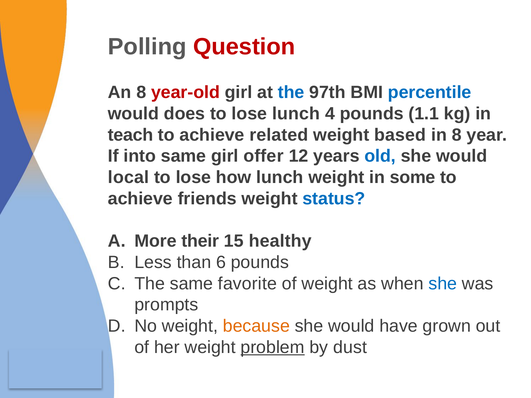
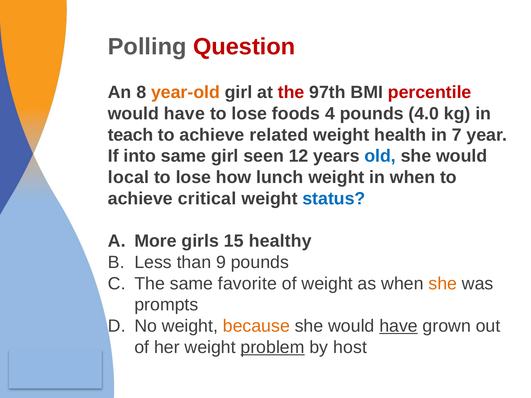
year-old colour: red -> orange
the at (291, 93) colour: blue -> red
percentile colour: blue -> red
does at (185, 114): does -> have
lose lunch: lunch -> foods
1.1: 1.1 -> 4.0
based: based -> health
in 8: 8 -> 7
offer: offer -> seen
in some: some -> when
friends: friends -> critical
their: their -> girls
6: 6 -> 9
she at (443, 284) colour: blue -> orange
have at (399, 326) underline: none -> present
dust: dust -> host
